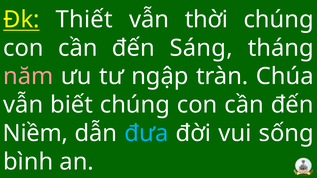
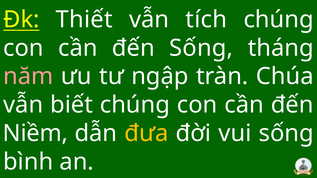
thời: thời -> tích
đến Sáng: Sáng -> Sống
đưa colour: light blue -> yellow
